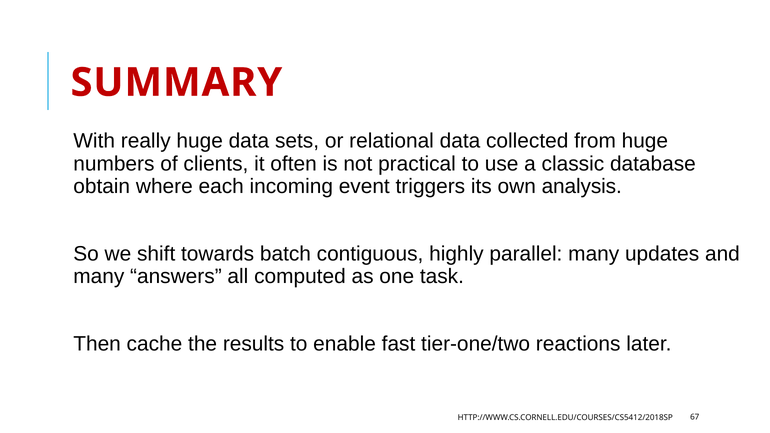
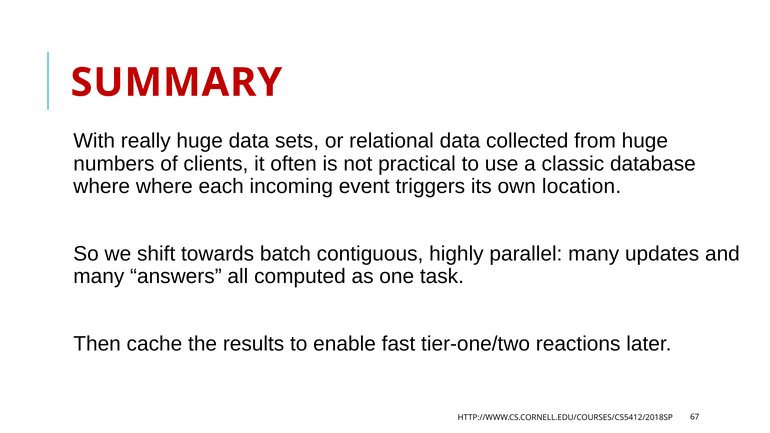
obtain at (102, 186): obtain -> where
analysis: analysis -> location
